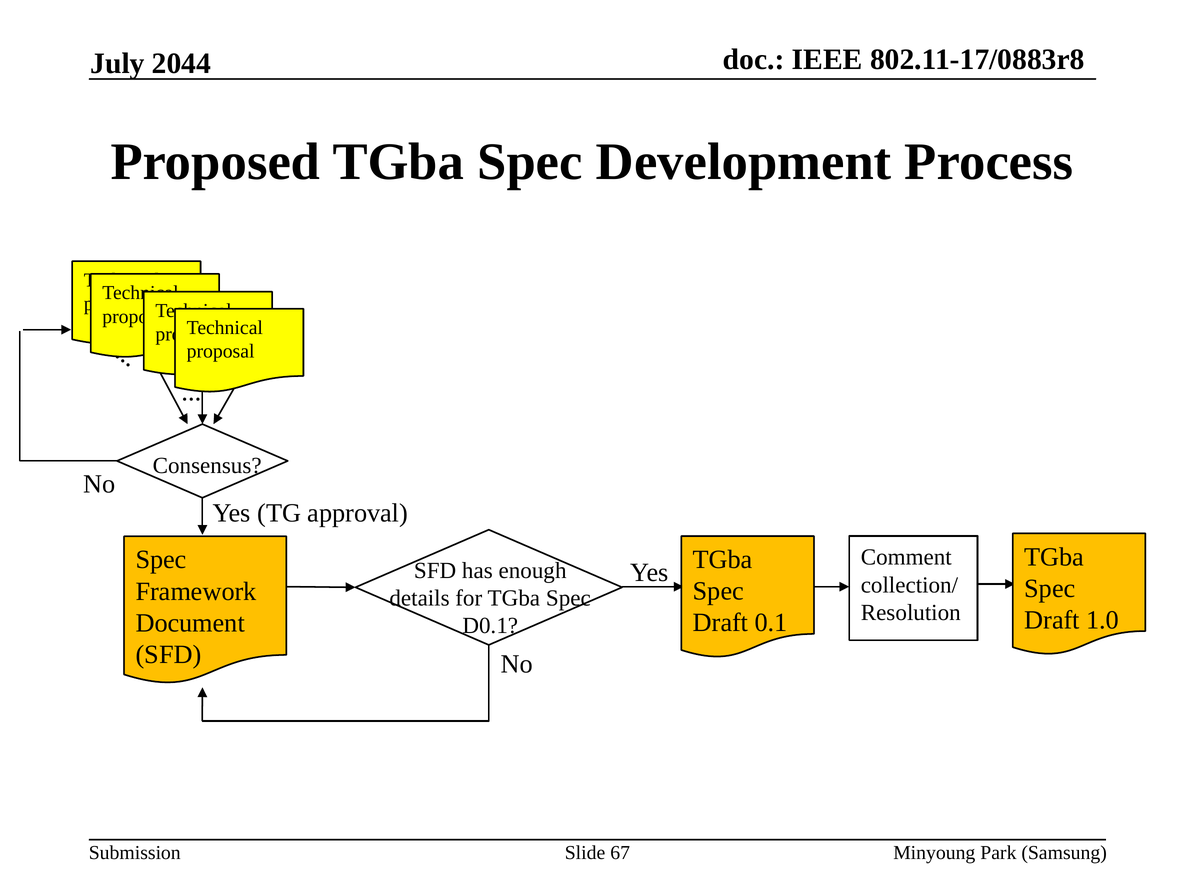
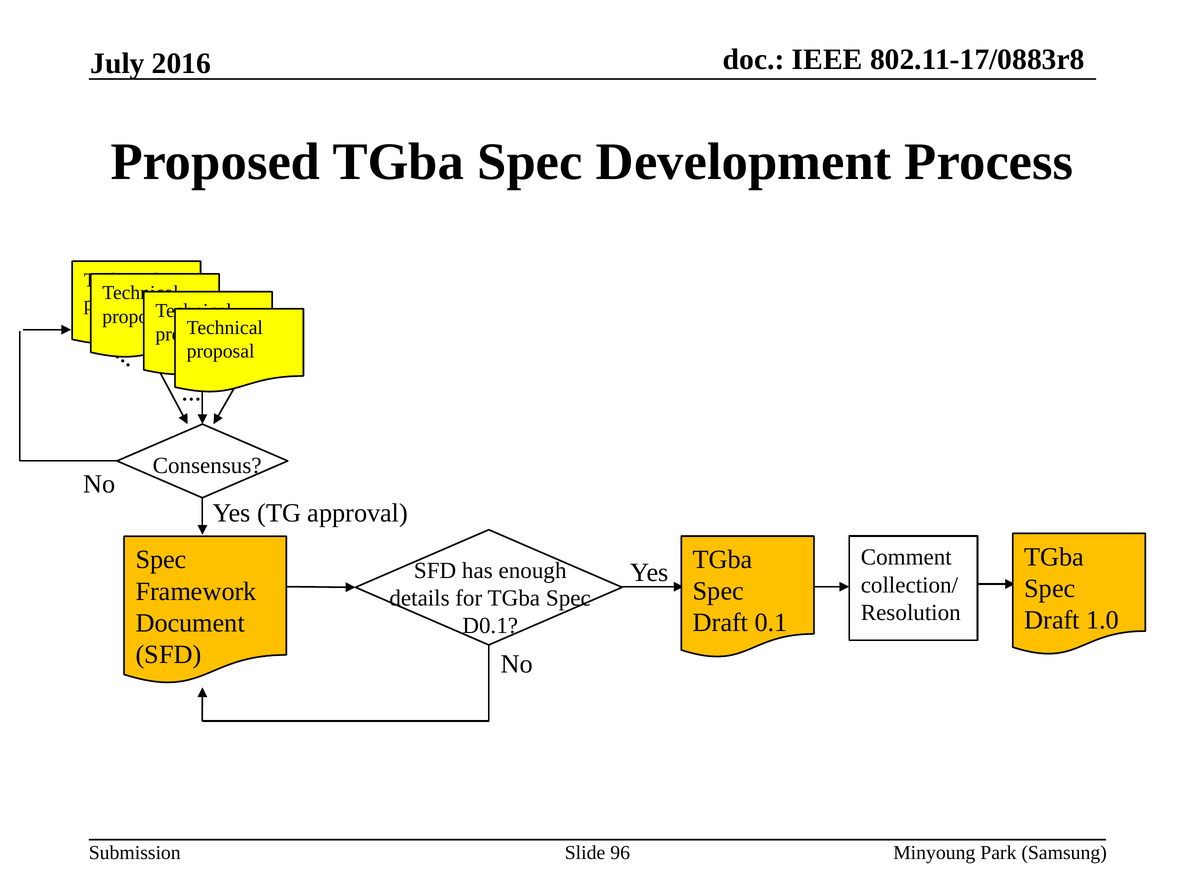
2044: 2044 -> 2016
67: 67 -> 96
